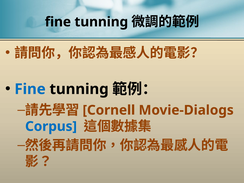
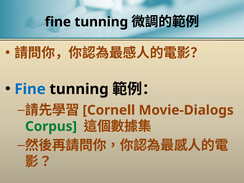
Corpus colour: blue -> green
